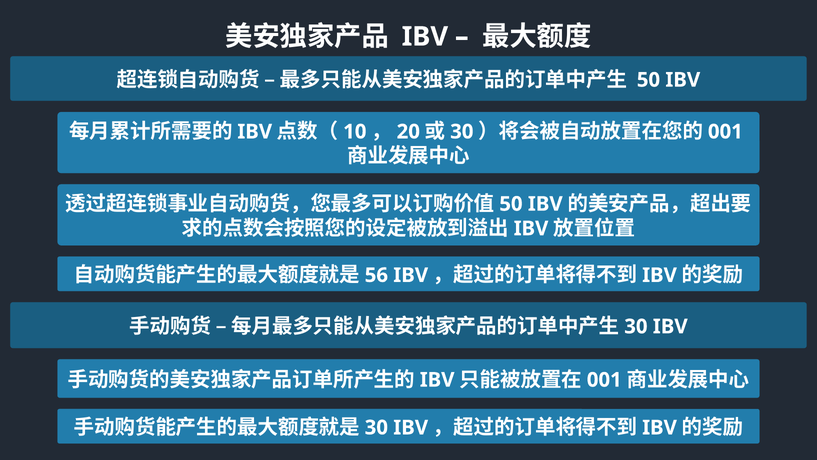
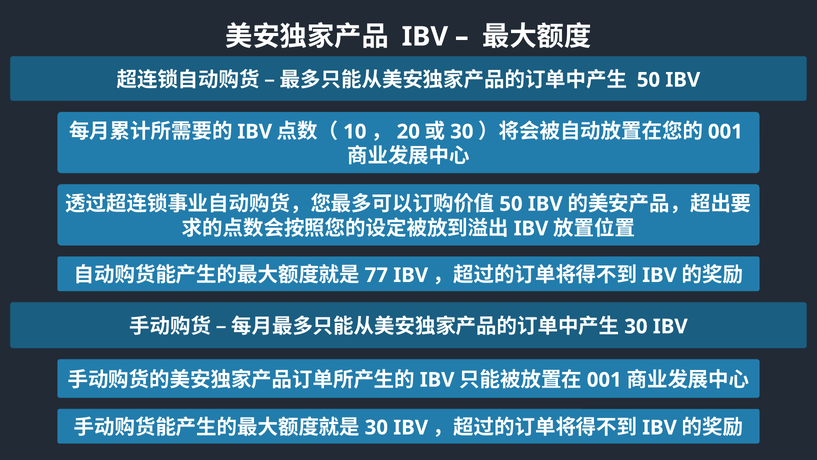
56: 56 -> 77
